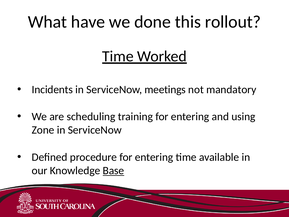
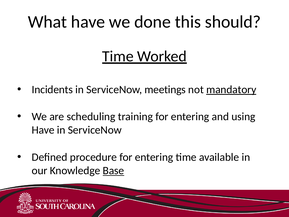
rollout: rollout -> should
mandatory underline: none -> present
Zone at (43, 130): Zone -> Have
